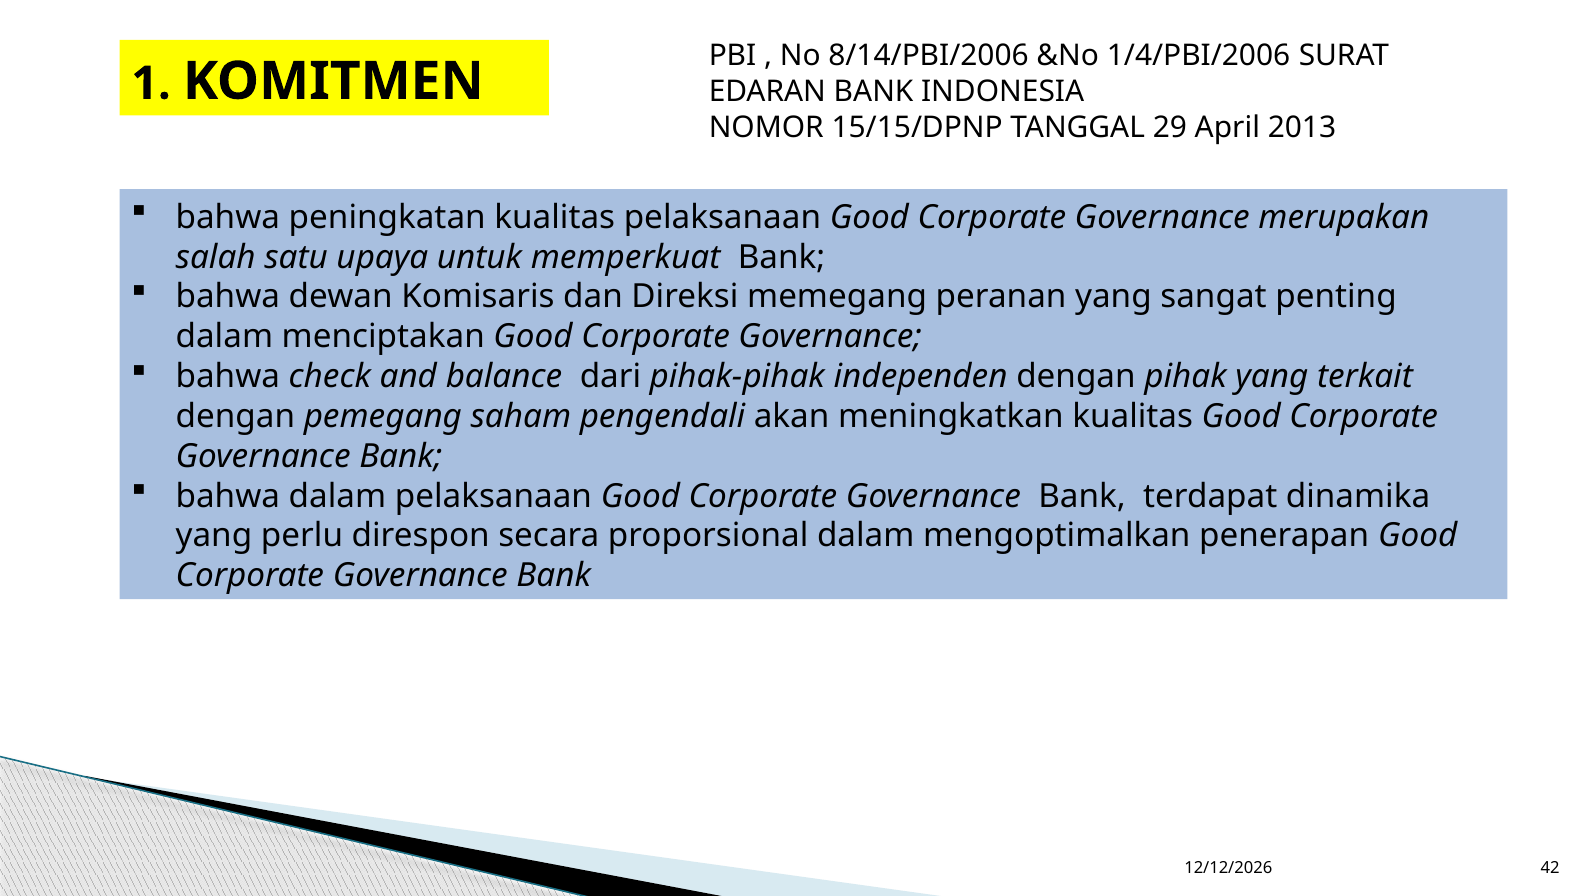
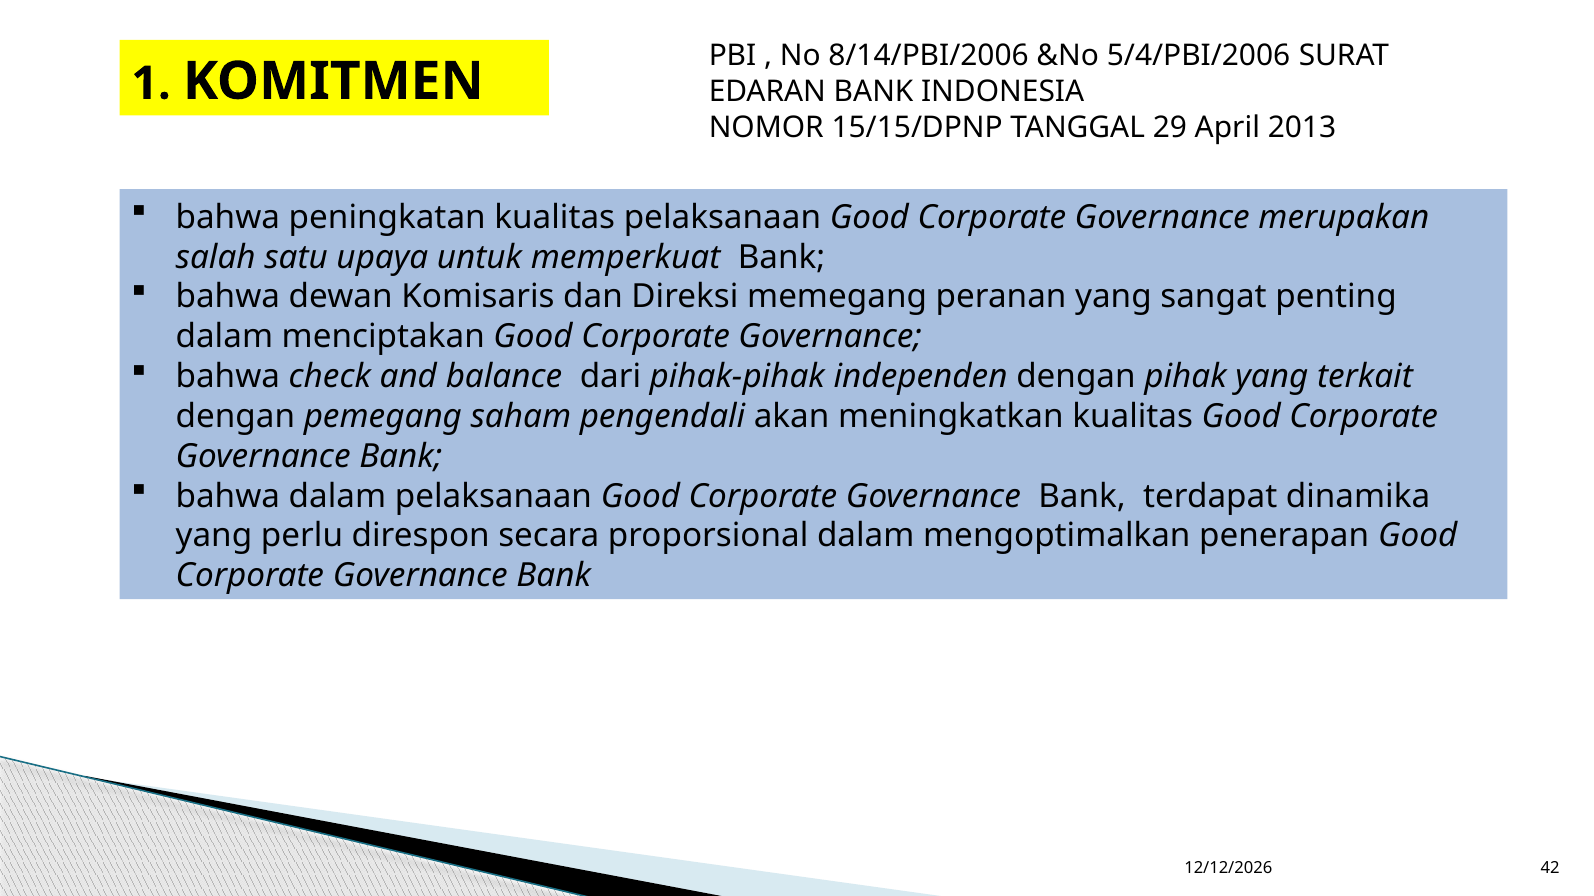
1/4/PBI/2006: 1/4/PBI/2006 -> 5/4/PBI/2006
